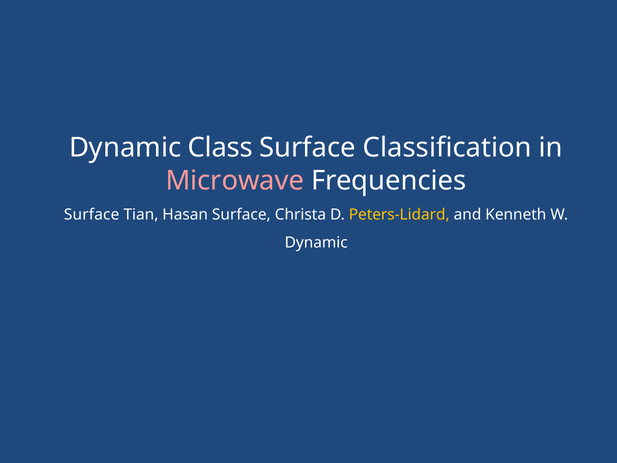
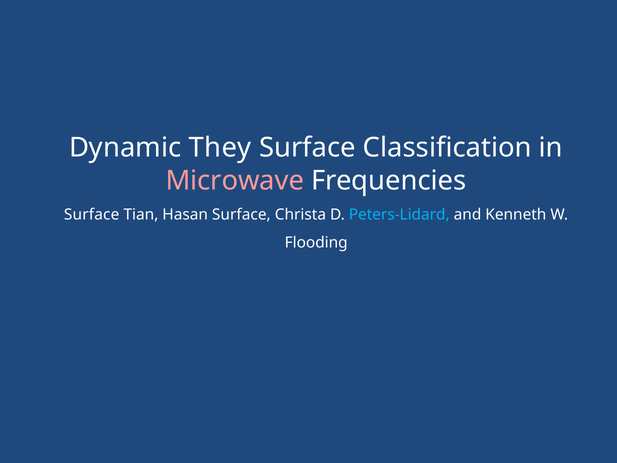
Class: Class -> They
Peters-Lidard colour: yellow -> light blue
Dynamic at (316, 243): Dynamic -> Flooding
